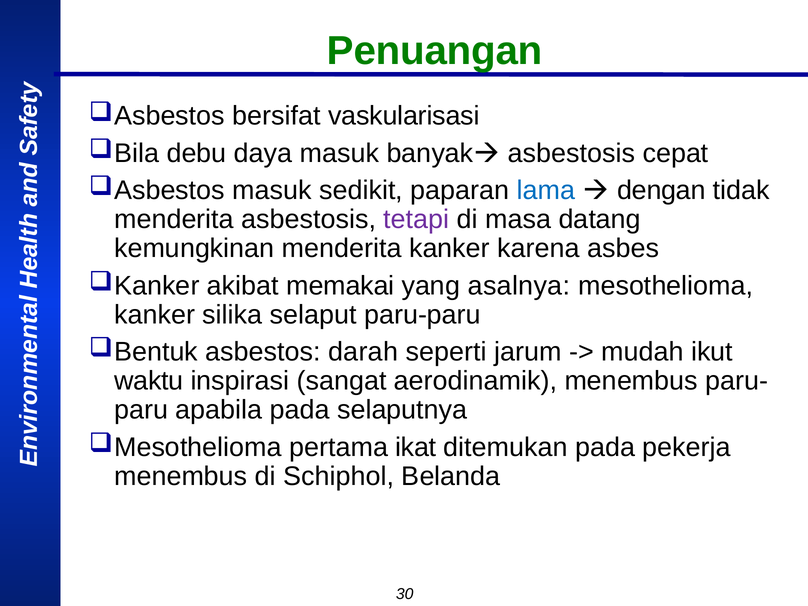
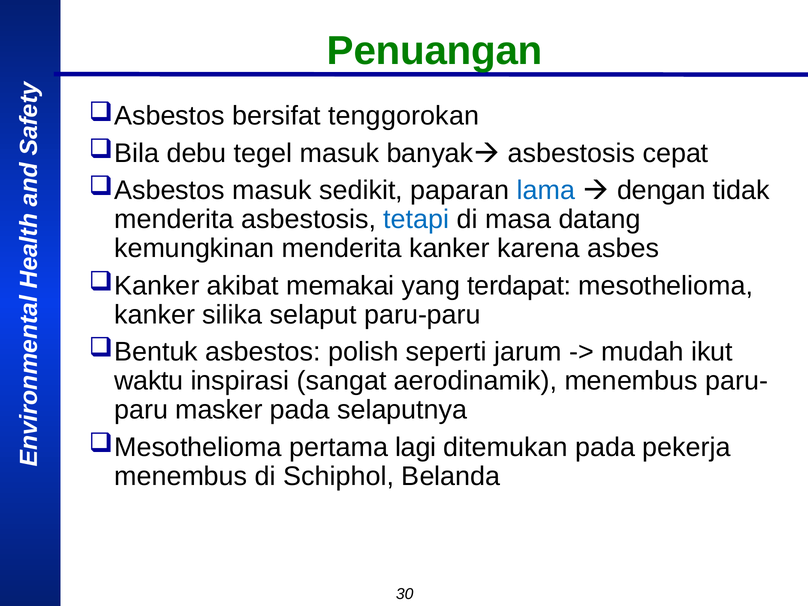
vaskularisasi: vaskularisasi -> tenggorokan
daya: daya -> tegel
tetapi colour: purple -> blue
asalnya: asalnya -> terdapat
darah: darah -> polish
apabila: apabila -> masker
ikat: ikat -> lagi
